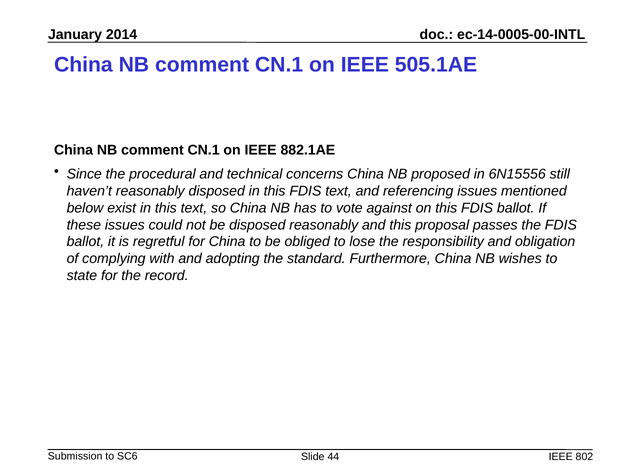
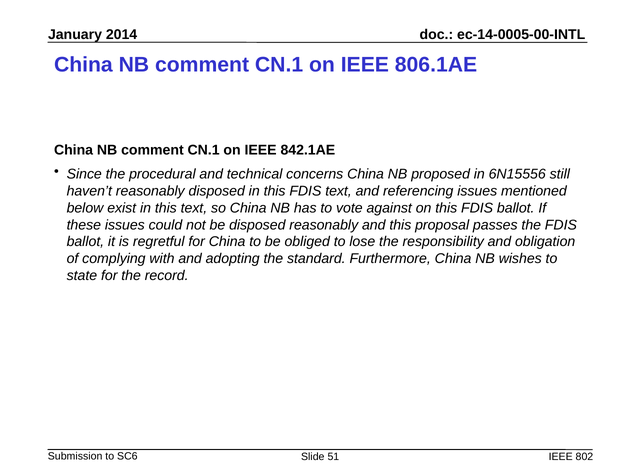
505.1AE: 505.1AE -> 806.1AE
882.1AE: 882.1AE -> 842.1AE
44: 44 -> 51
